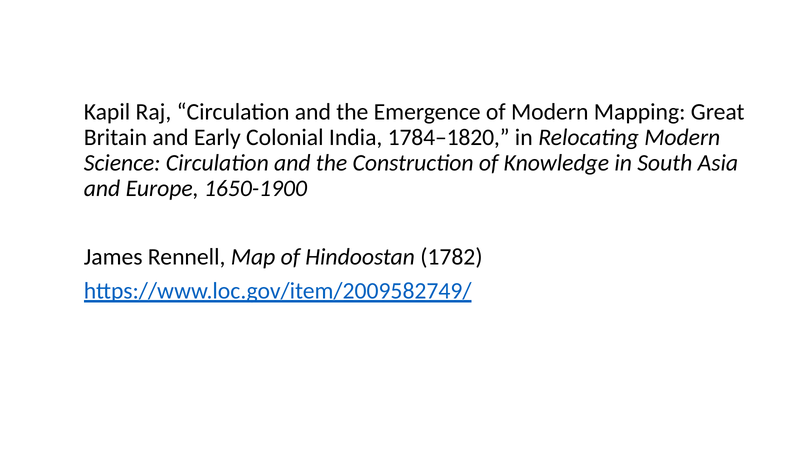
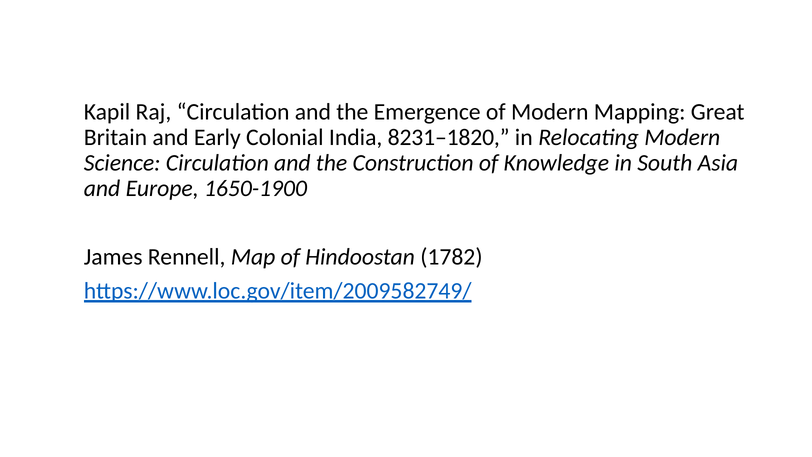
1784–1820: 1784–1820 -> 8231–1820
